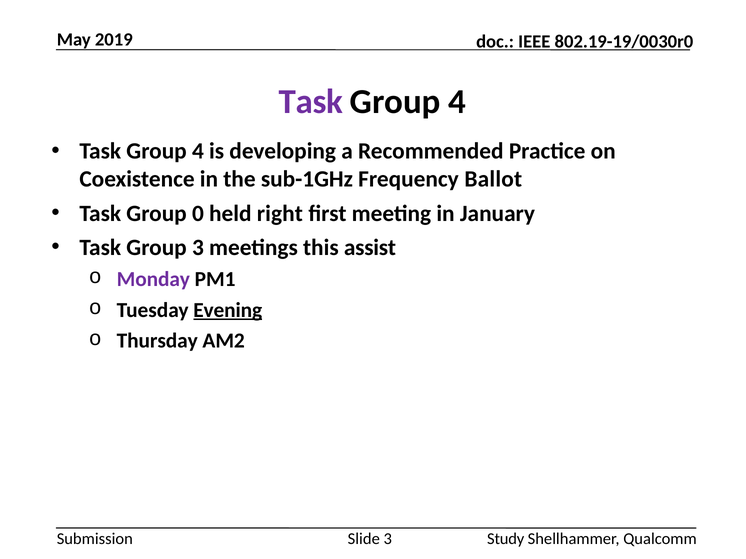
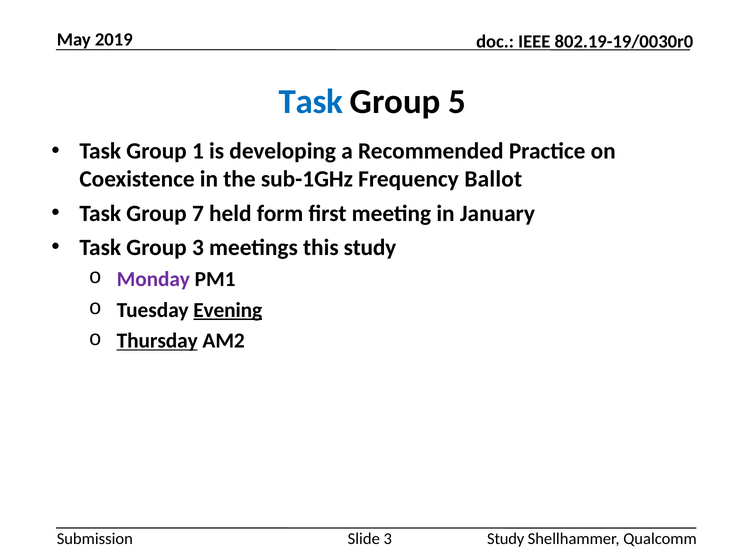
Task at (311, 102) colour: purple -> blue
4 at (457, 102): 4 -> 5
4 at (198, 151): 4 -> 1
0: 0 -> 7
right: right -> form
this assist: assist -> study
Thursday underline: none -> present
